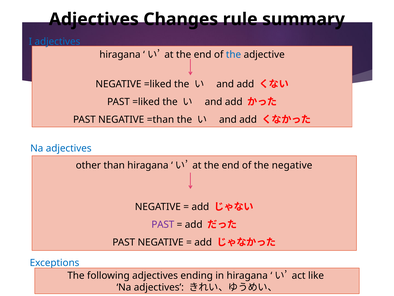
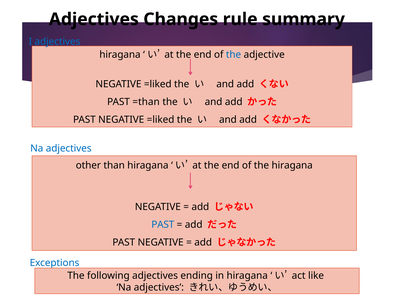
PAST =liked: =liked -> =than
PAST NEGATIVE =than: =than -> =liked
the negative: negative -> hiragana
PAST at (163, 224) colour: purple -> blue
